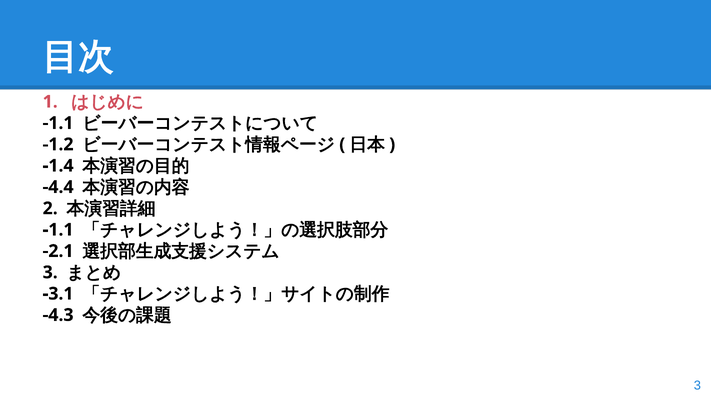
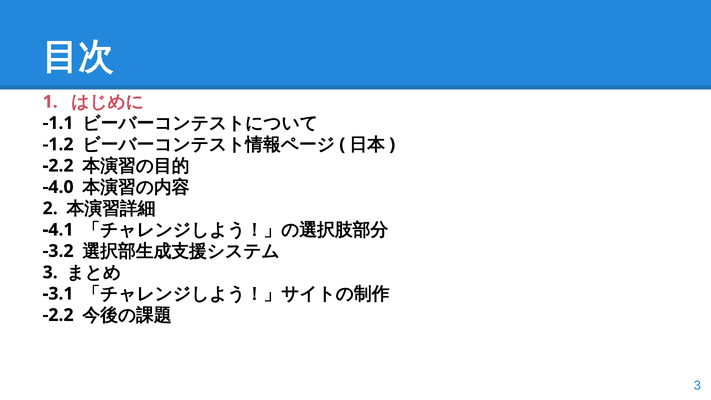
-1.4 at (58, 166): -1.4 -> -2.2
-4.4: -4.4 -> -4.0
-1.1 at (58, 230): -1.1 -> -4.1
-2.1: -2.1 -> -3.2
-4.3 at (58, 315): -4.3 -> -2.2
